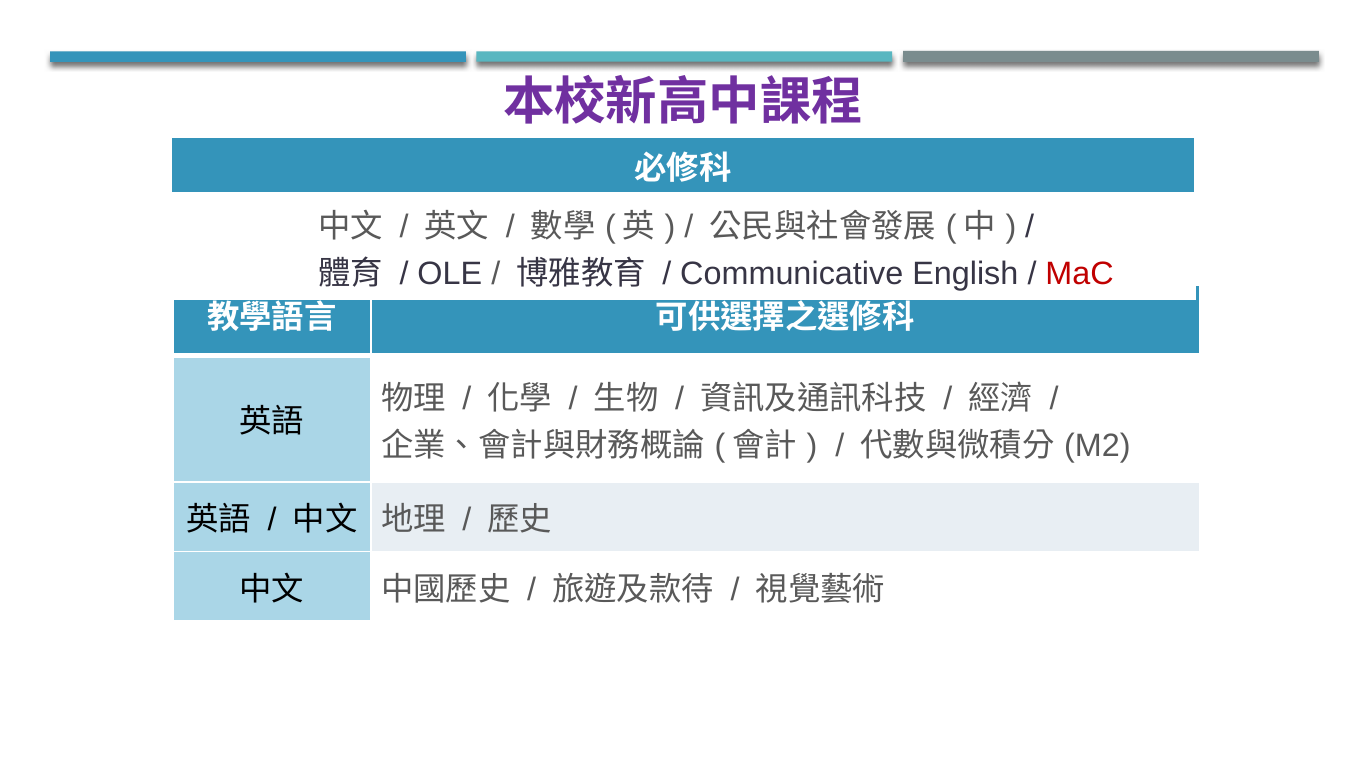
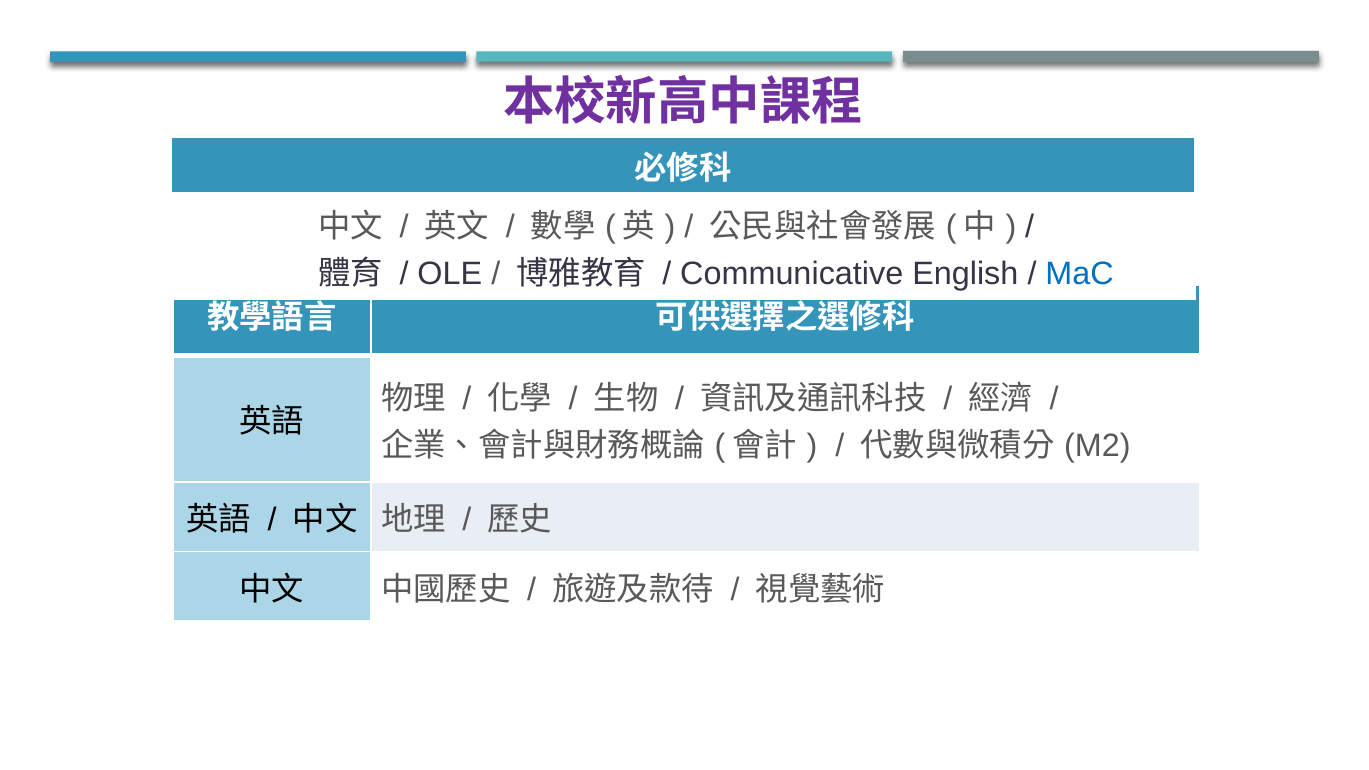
MaC colour: red -> blue
